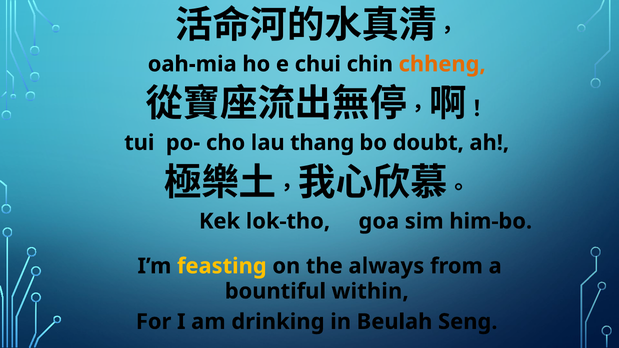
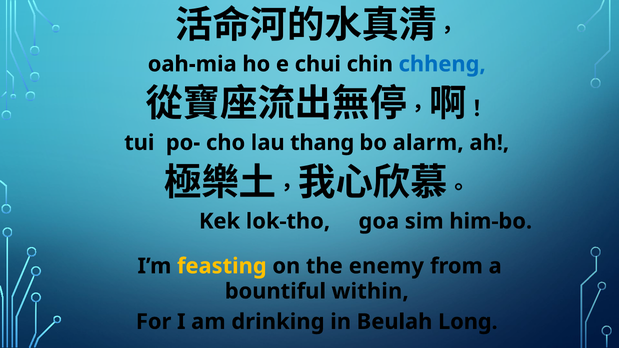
chheng colour: orange -> blue
doubt: doubt -> alarm
always: always -> enemy
Seng: Seng -> Long
